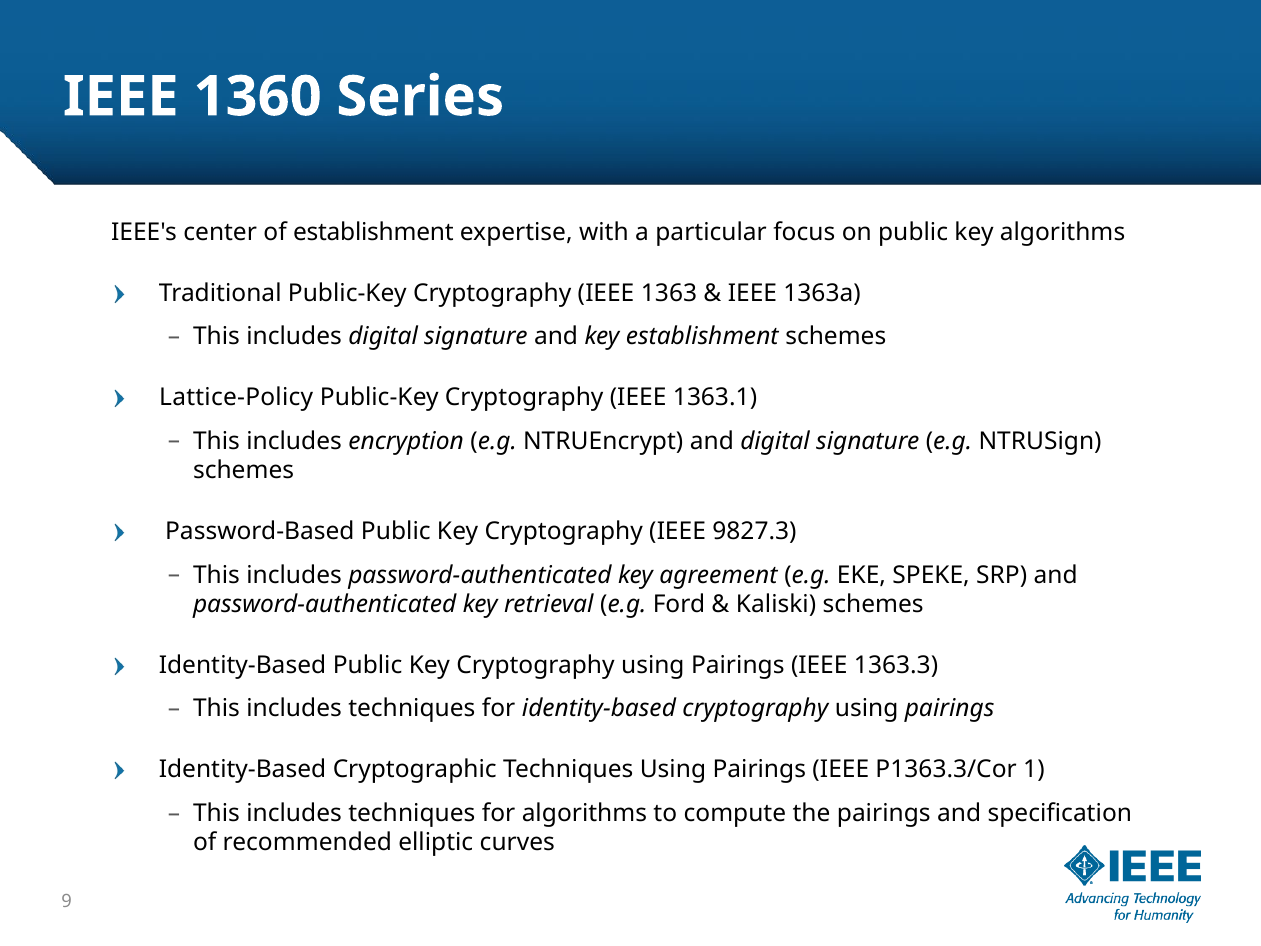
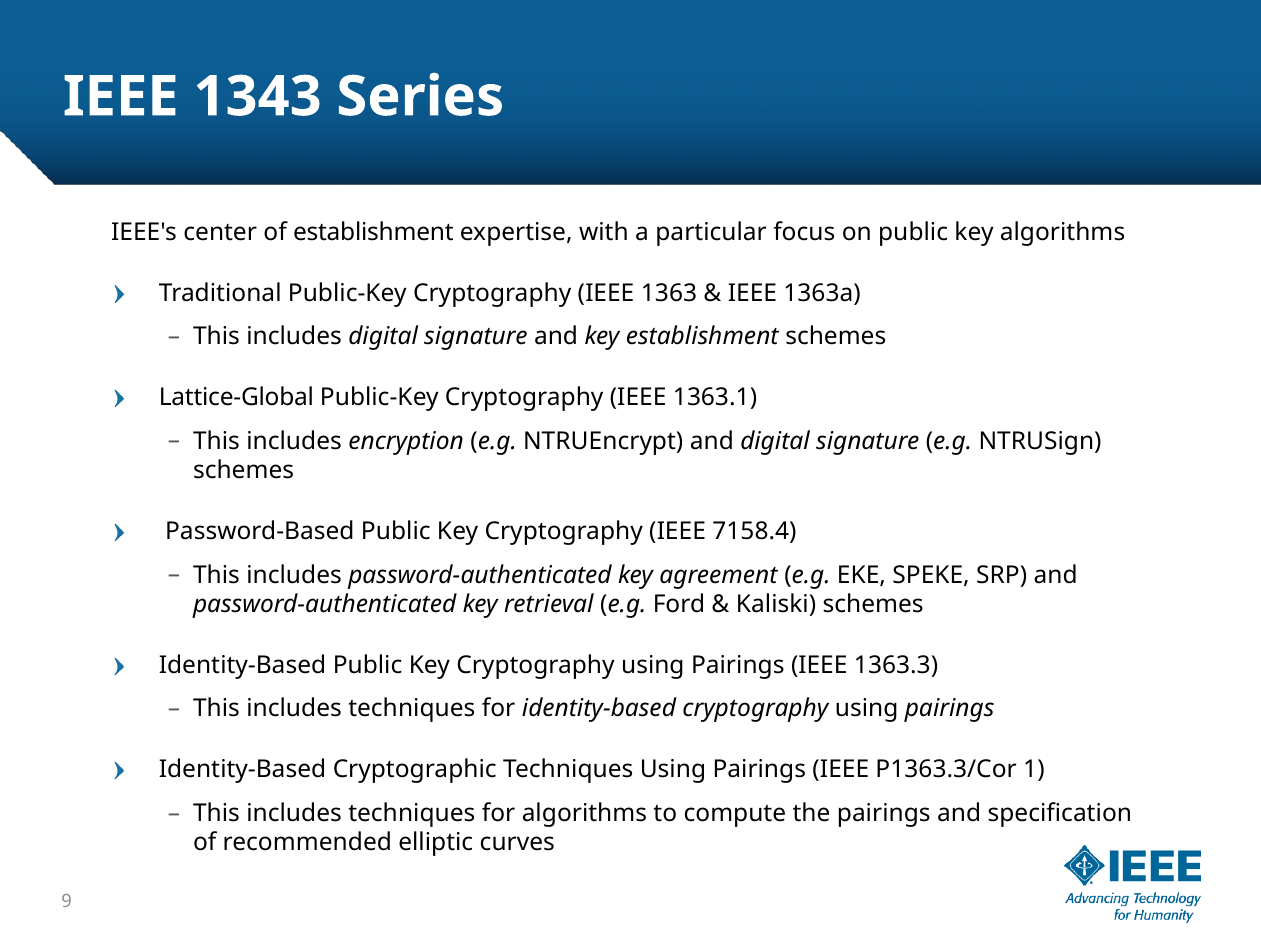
1360: 1360 -> 1343
Lattice-Policy: Lattice-Policy -> Lattice-Global
9827.3: 9827.3 -> 7158.4
